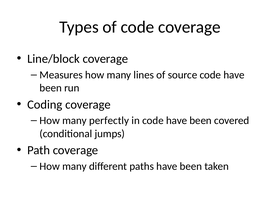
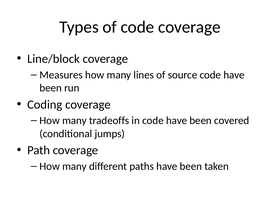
perfectly: perfectly -> tradeoffs
